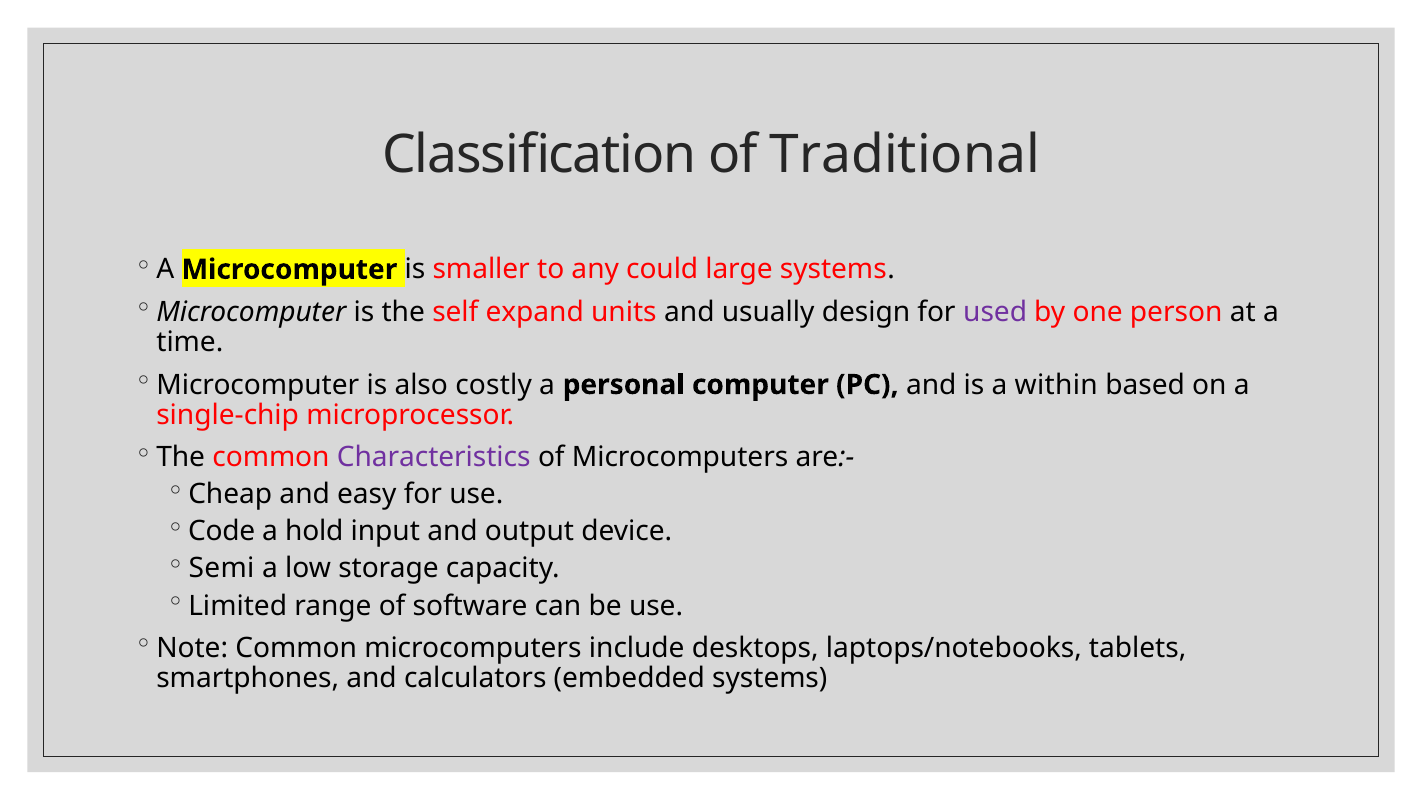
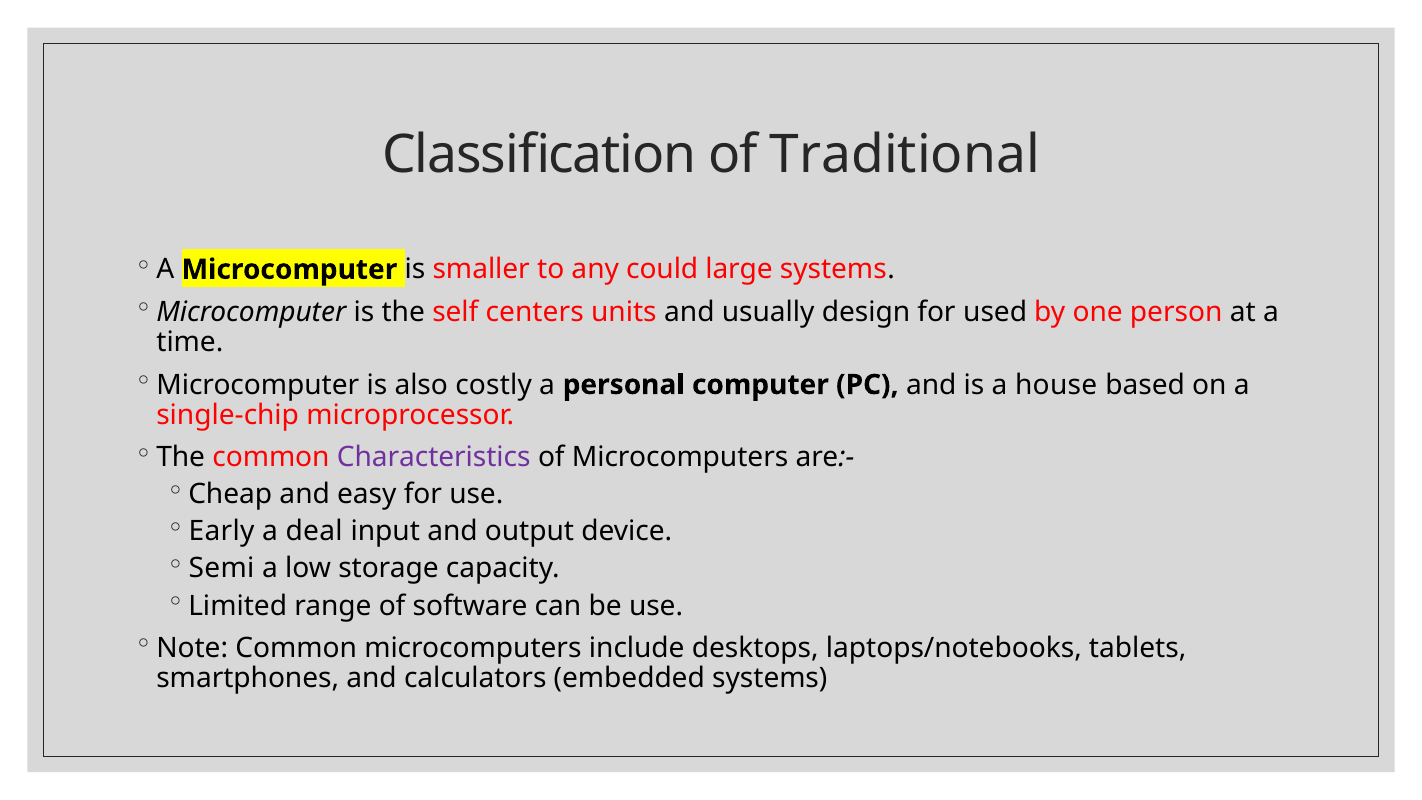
expand: expand -> centers
used colour: purple -> black
within: within -> house
Code: Code -> Early
hold: hold -> deal
